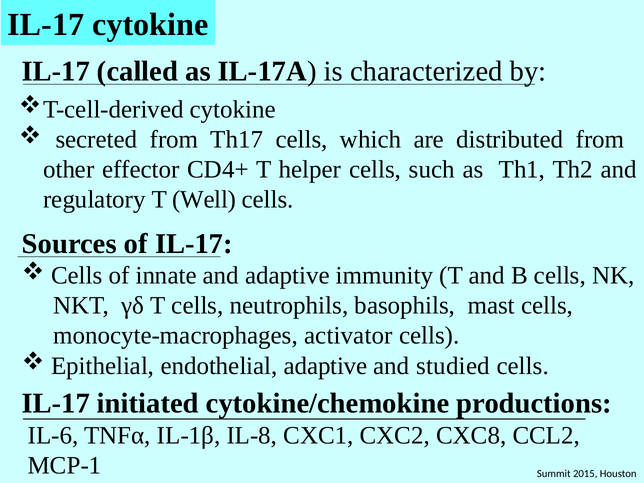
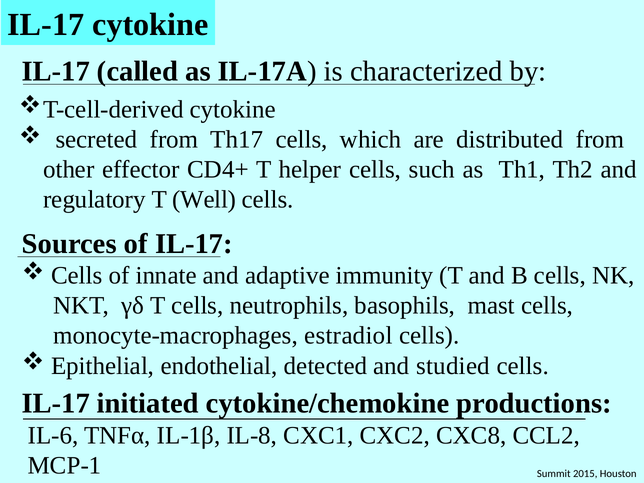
activator: activator -> estradiol
endothelial adaptive: adaptive -> detected
